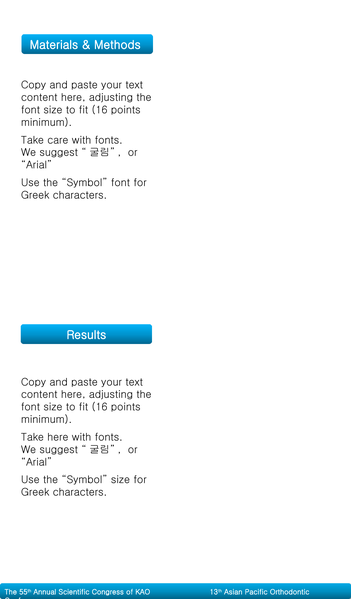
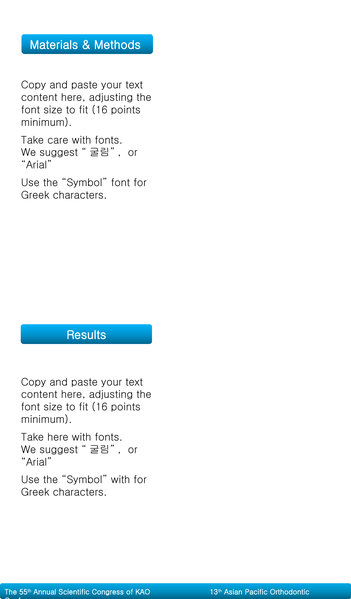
Symbol size: size -> with
